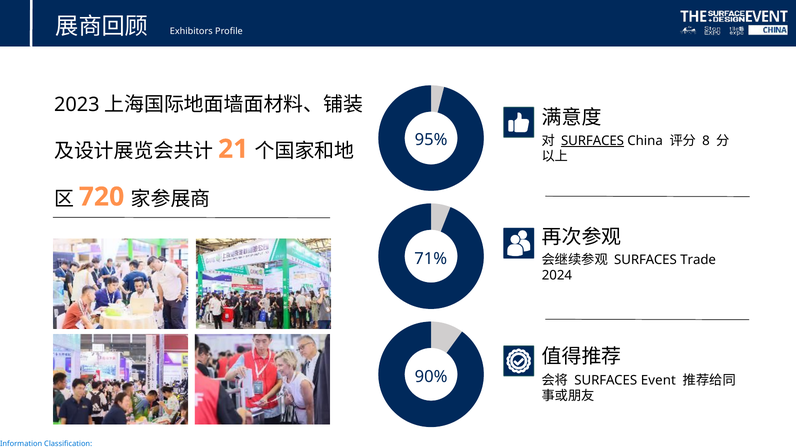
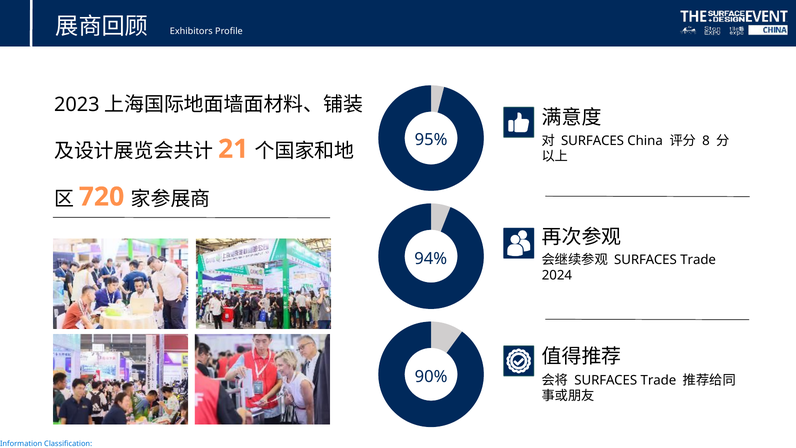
SURFACES at (593, 141) underline: present -> none
71%: 71% -> 94%
Event at (658, 380): Event -> Trade
